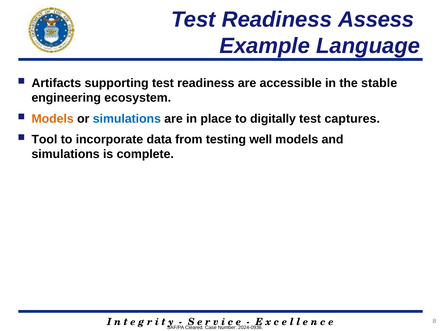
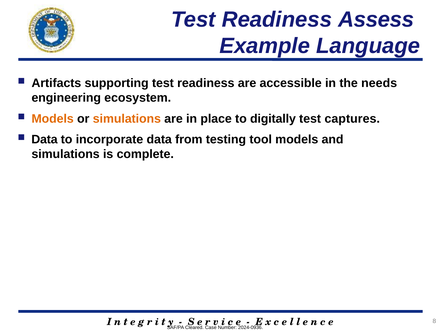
stable: stable -> needs
simulations at (127, 119) colour: blue -> orange
Tool at (44, 139): Tool -> Data
well: well -> tool
